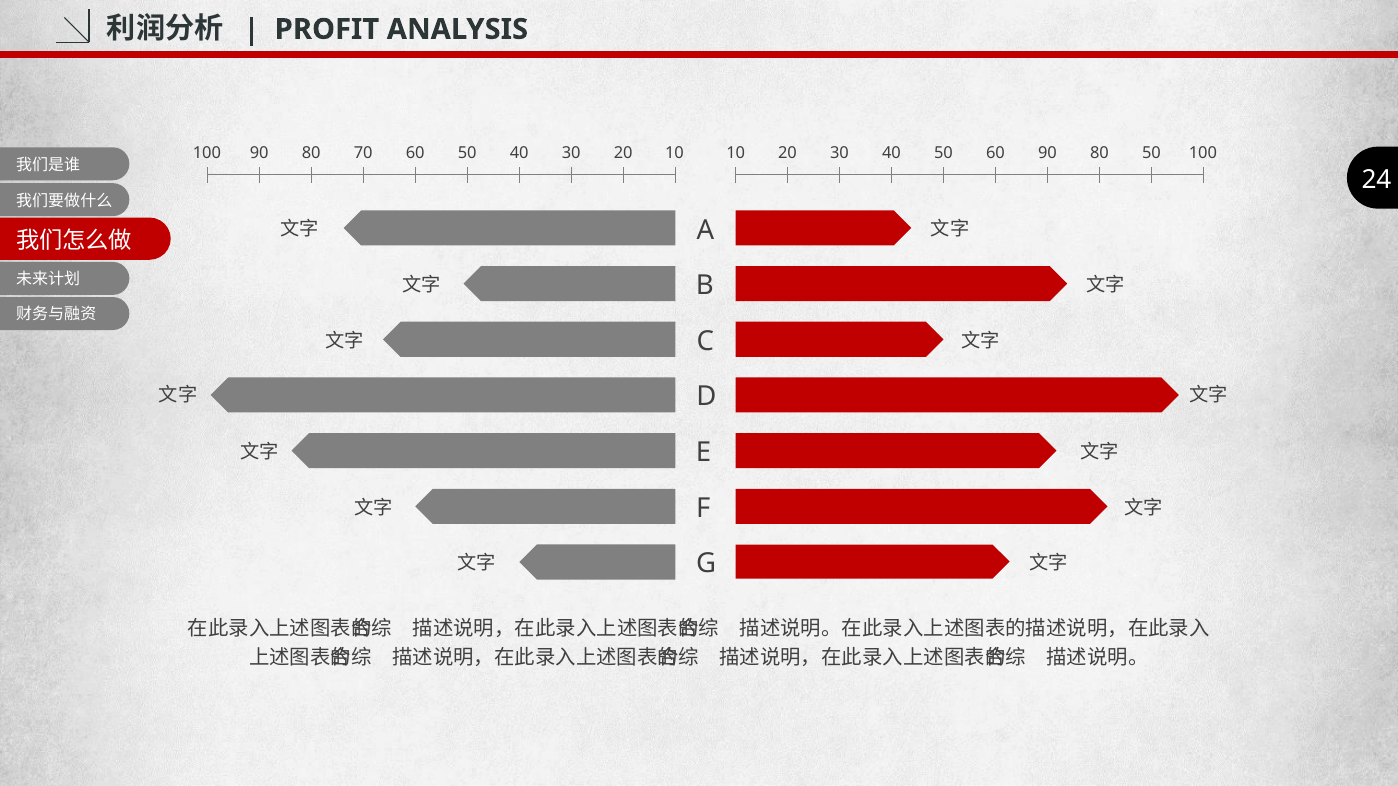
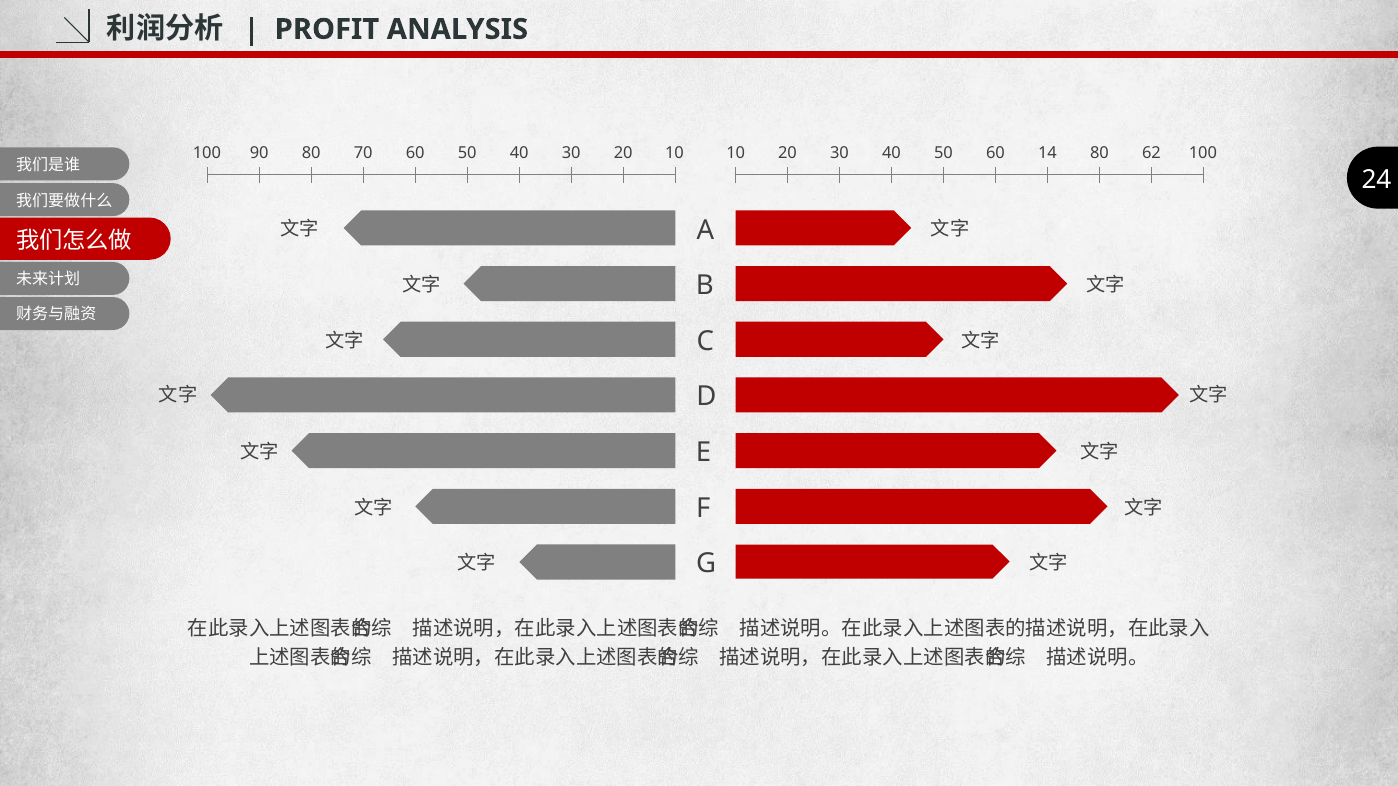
60 90: 90 -> 14
80 50: 50 -> 62
